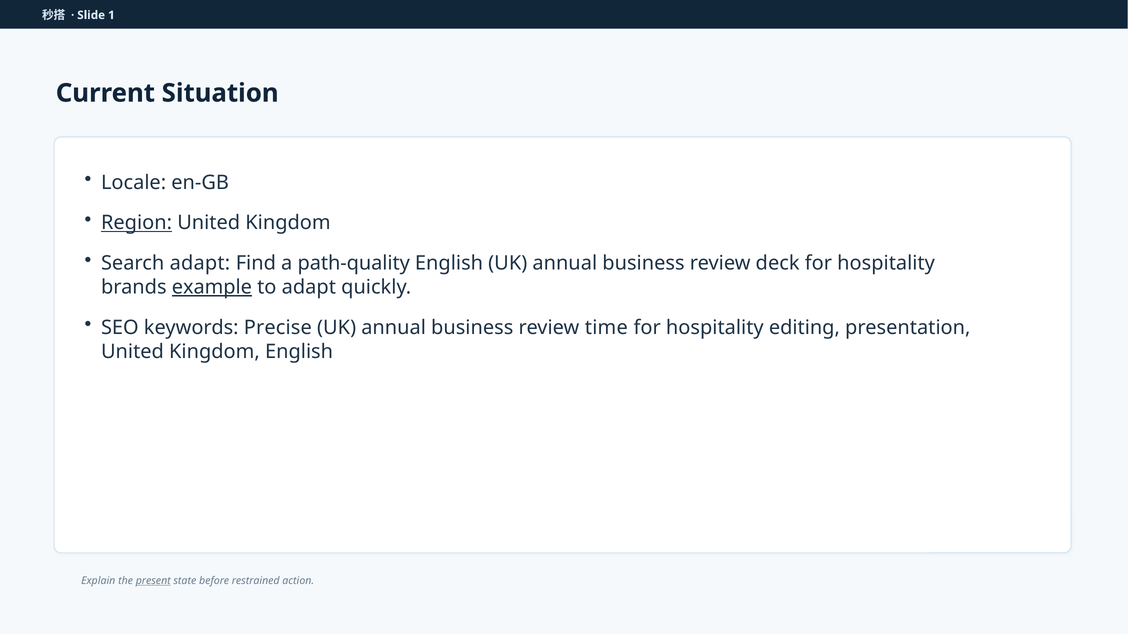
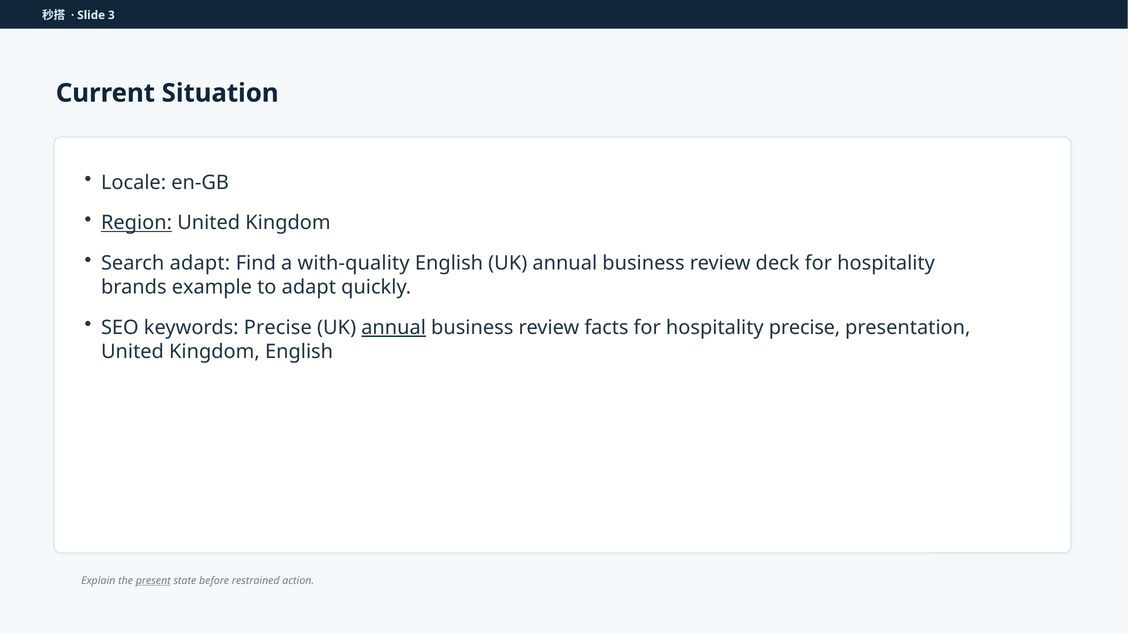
1: 1 -> 3
path-quality: path-quality -> with-quality
example underline: present -> none
annual at (394, 328) underline: none -> present
time: time -> facts
hospitality editing: editing -> precise
